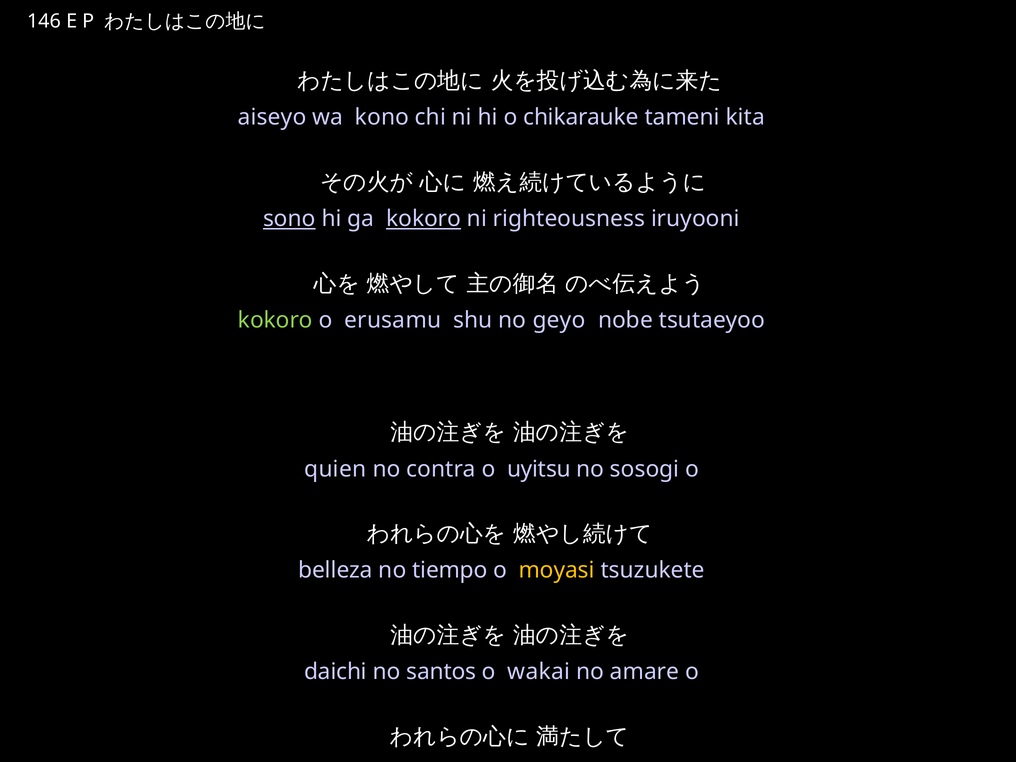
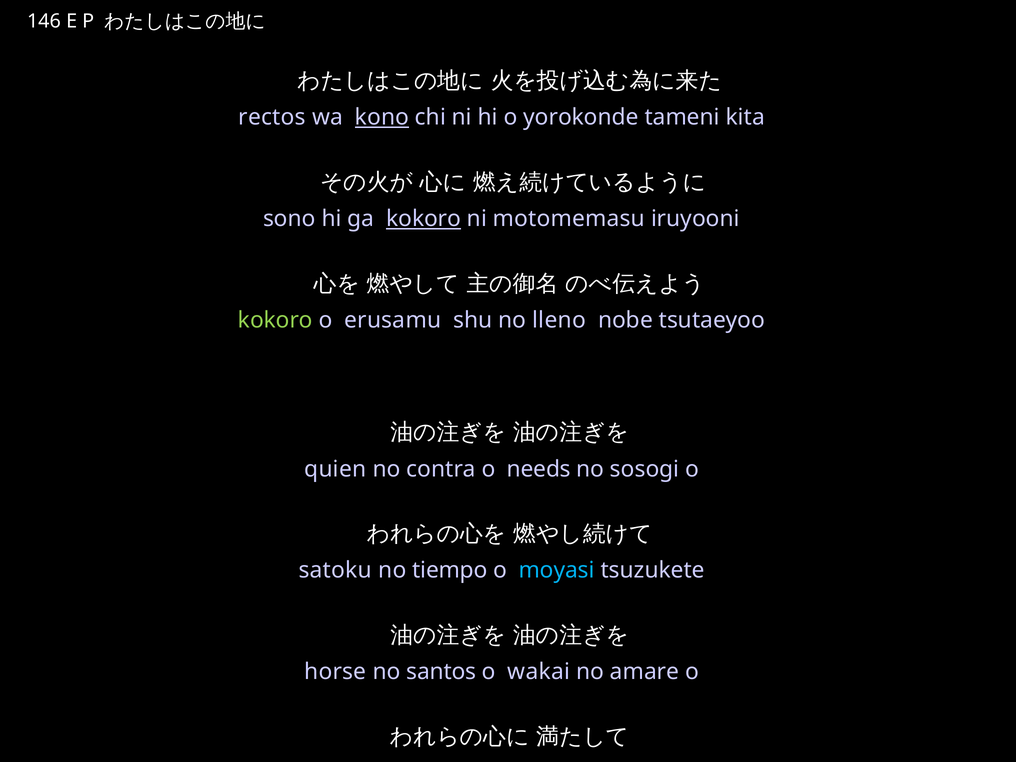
aiseyo: aiseyo -> rectos
kono underline: none -> present
chikarauke: chikarauke -> yorokonde
sono underline: present -> none
righteousness: righteousness -> motomemasu
geyo: geyo -> lleno
uyitsu: uyitsu -> needs
belleza: belleza -> satoku
moyasi colour: yellow -> light blue
daichi: daichi -> horse
